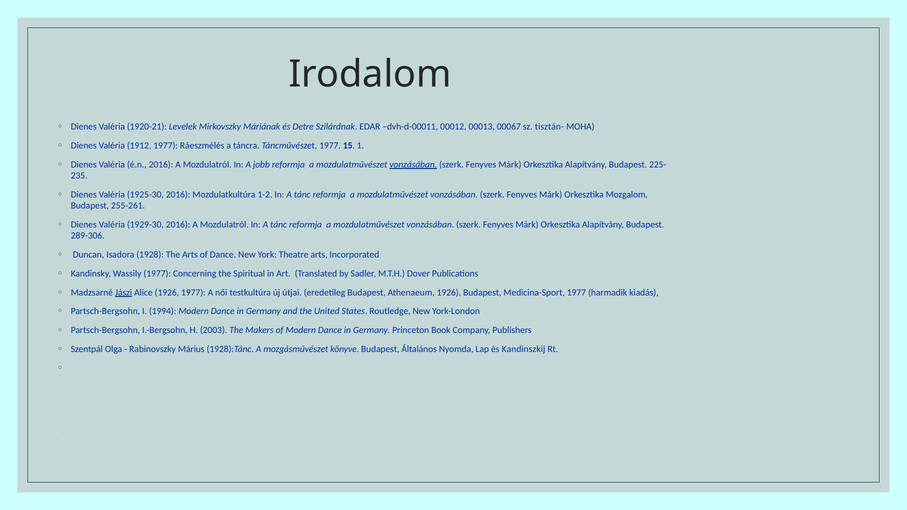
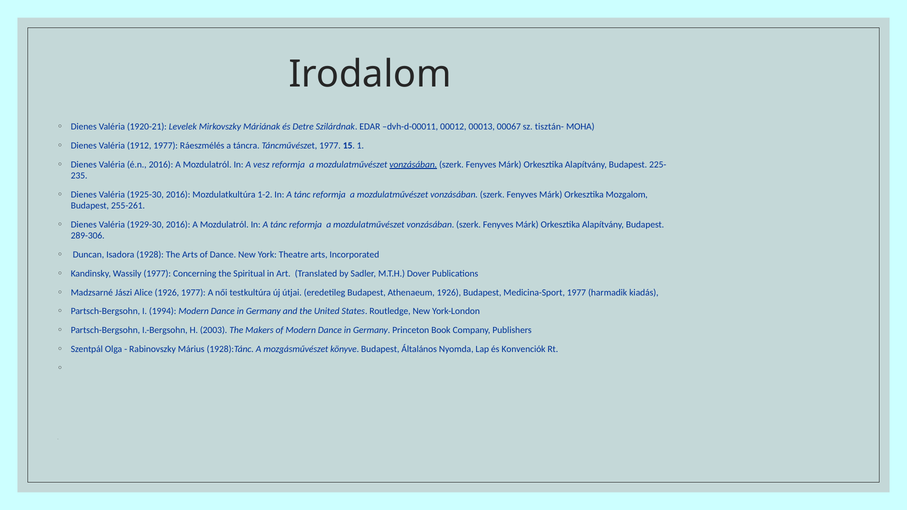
jobb: jobb -> vesz
Jászi underline: present -> none
Kandinszkij: Kandinszkij -> Konvenciók
